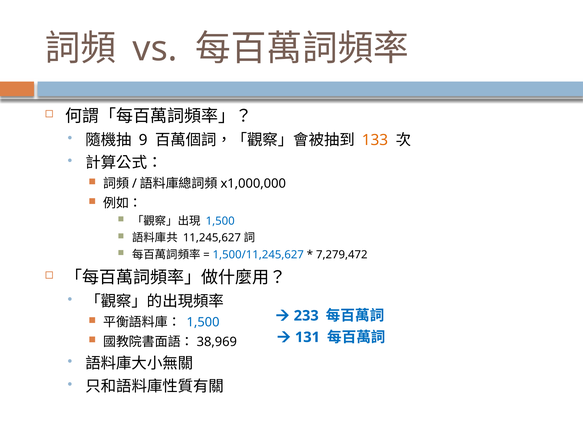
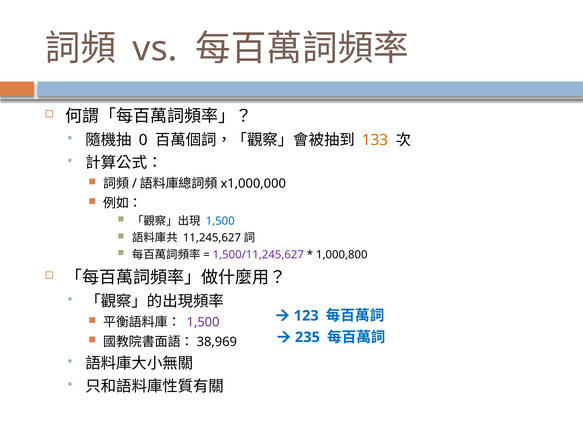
9: 9 -> 0
1,500/11,245,627 colour: blue -> purple
7,279,472: 7,279,472 -> 1,000,800
233: 233 -> 123
1,500 at (203, 323) colour: blue -> purple
131: 131 -> 235
